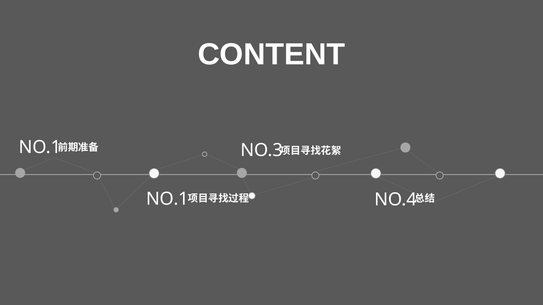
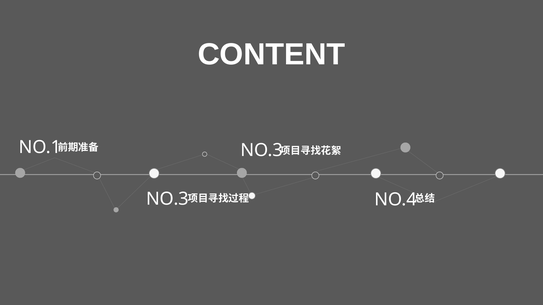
NO.1 at (167, 199): NO.1 -> NO.3
